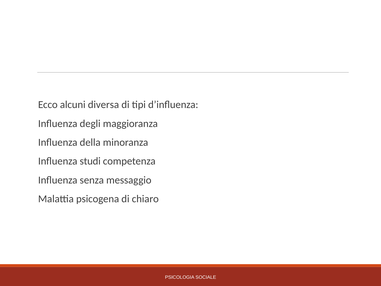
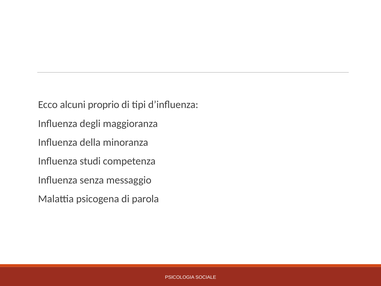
diversa: diversa -> proprio
chiaro: chiaro -> parola
